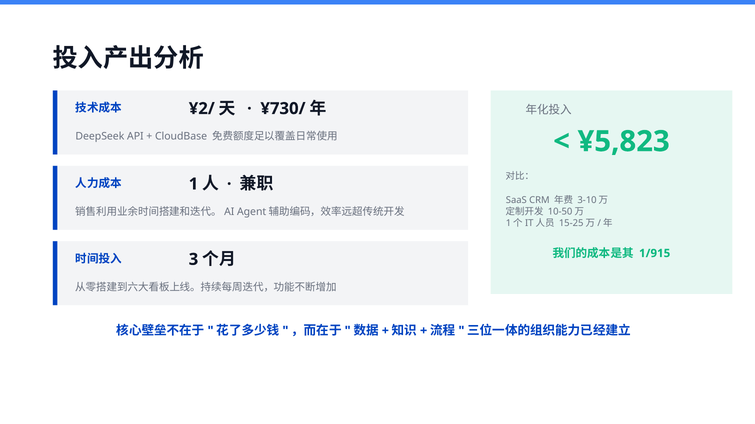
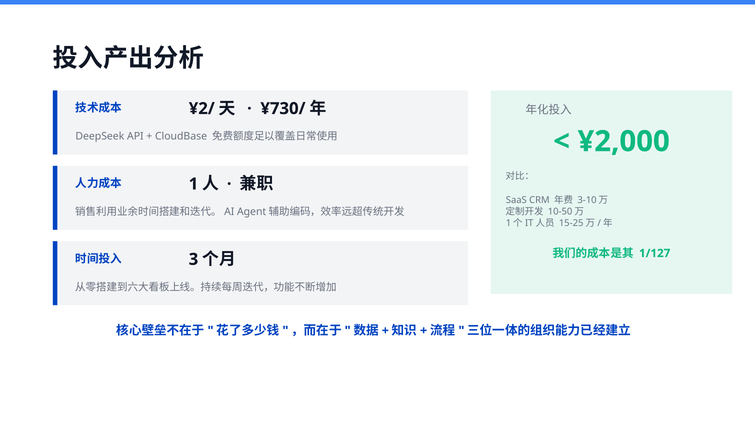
¥5,823: ¥5,823 -> ¥2,000
1/915: 1/915 -> 1/127
